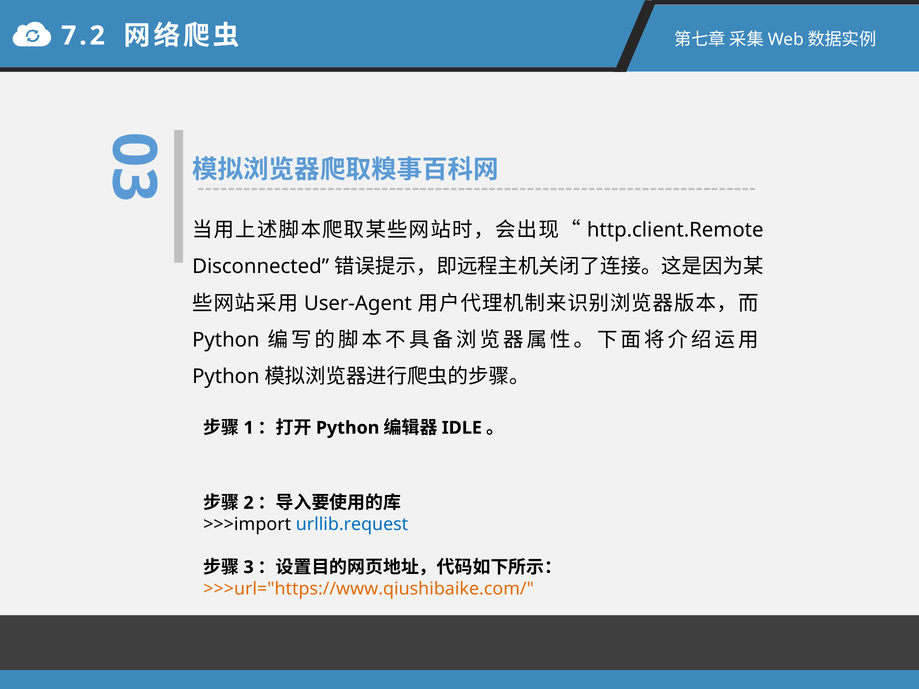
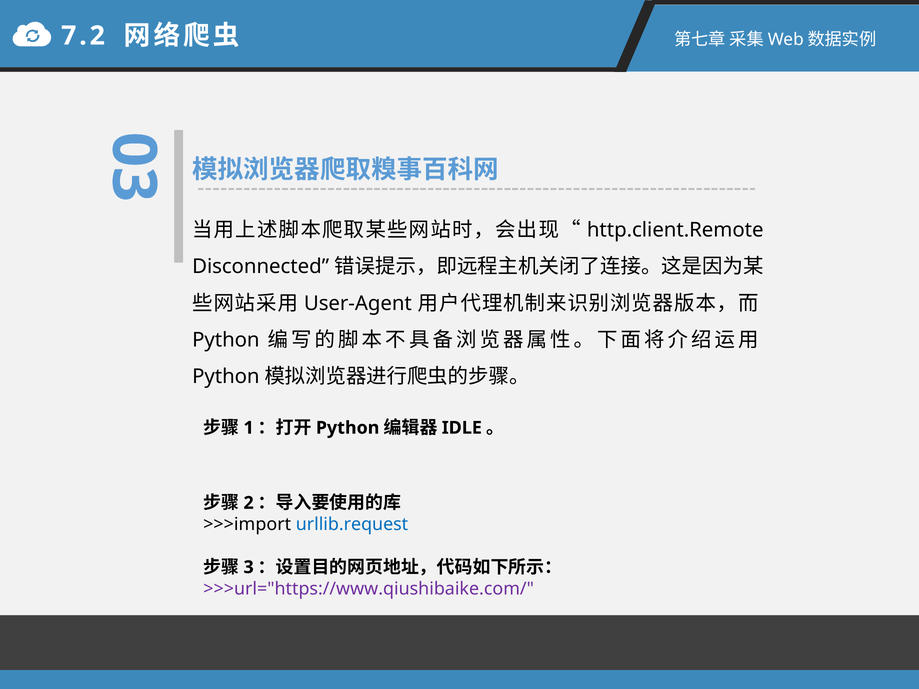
>>>url="https://www.qiushibaike.com/ colour: orange -> purple
